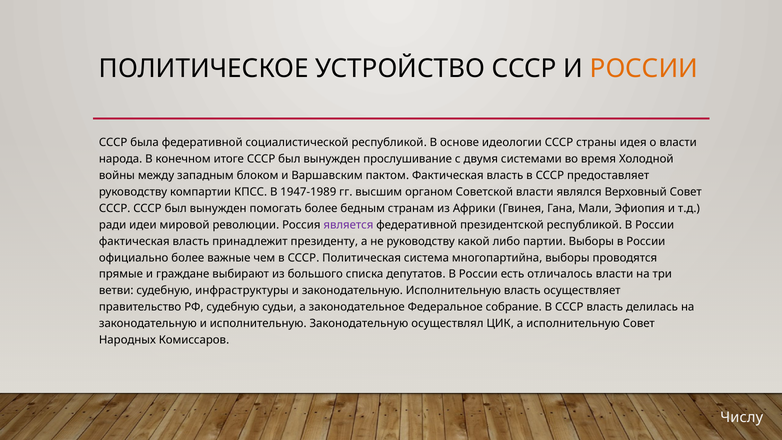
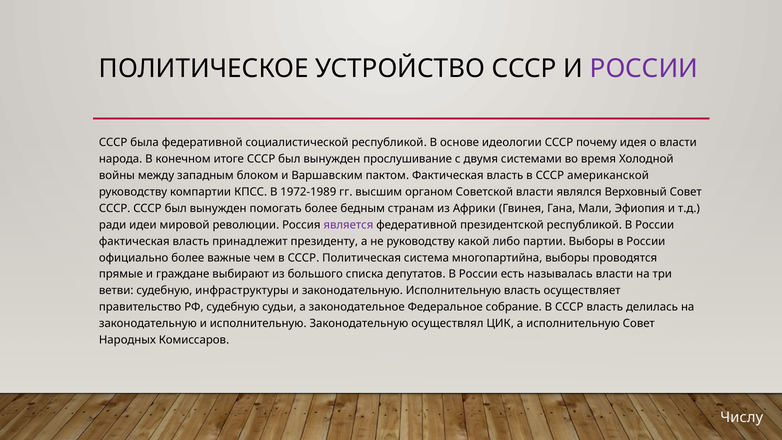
РОССИИ at (644, 68) colour: orange -> purple
страны: страны -> почему
предоставляет: предоставляет -> американской
1947-1989: 1947-1989 -> 1972-1989
отличалось: отличалось -> называлась
